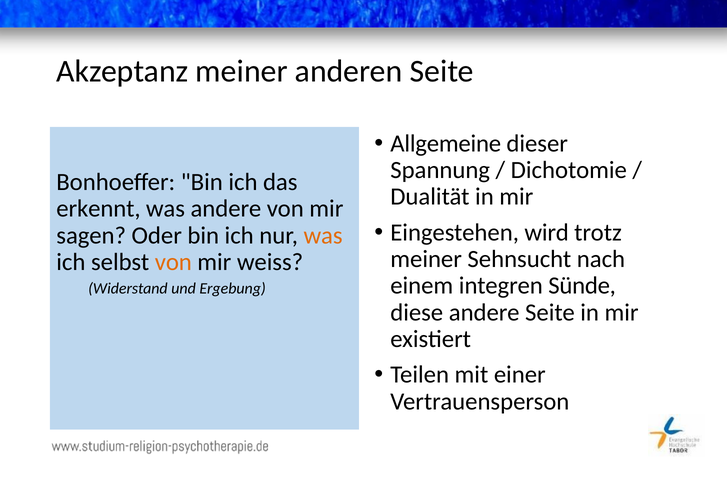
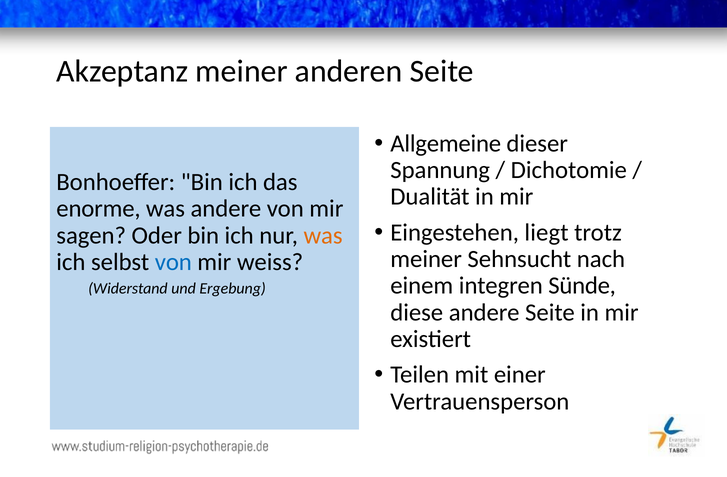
erkennt: erkennt -> enorme
wird: wird -> liegt
von at (173, 262) colour: orange -> blue
